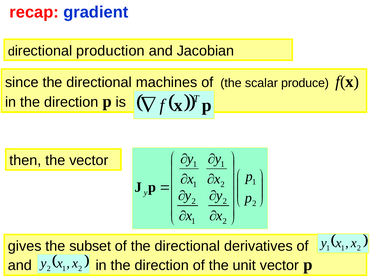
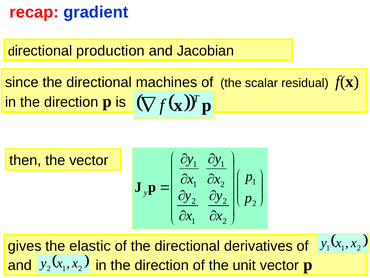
produce: produce -> residual
subset: subset -> elastic
